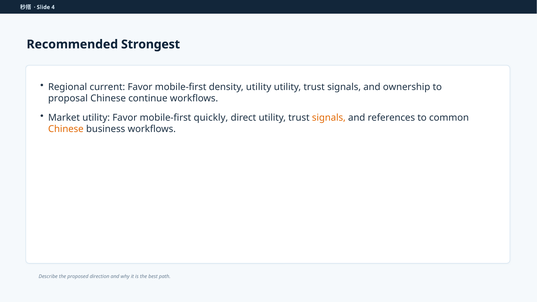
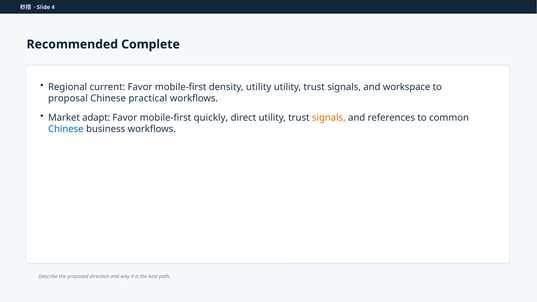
Strongest: Strongest -> Complete
ownership: ownership -> workspace
continue: continue -> practical
Market utility: utility -> adapt
Chinese at (66, 129) colour: orange -> blue
